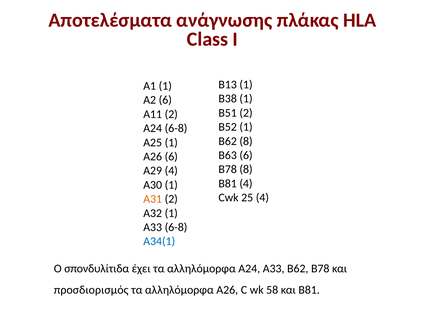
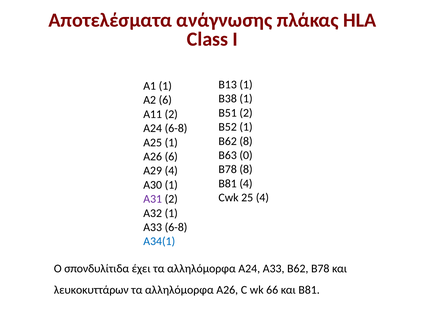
Β63 6: 6 -> 0
Α31 colour: orange -> purple
προσδιορισμός: προσδιορισμός -> λευκοκυττάρων
58: 58 -> 66
